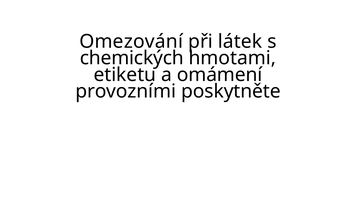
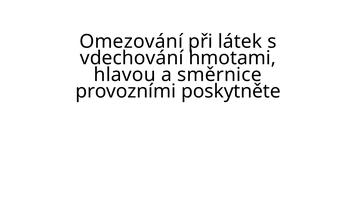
chemických: chemických -> vdechování
etiketu: etiketu -> hlavou
omámení: omámení -> směrnice
